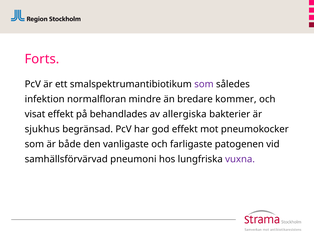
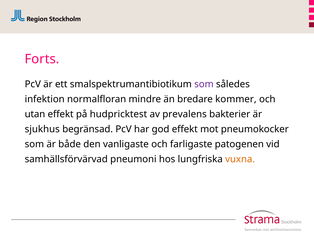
visat: visat -> utan
behandlades: behandlades -> hudpricktest
allergiska: allergiska -> prevalens
vuxna colour: purple -> orange
